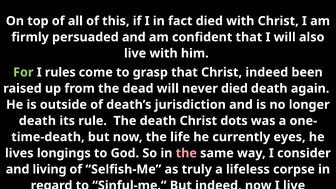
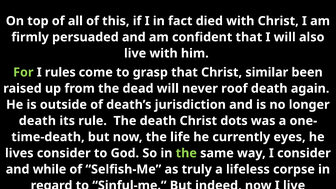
Christ indeed: indeed -> similar
never died: died -> roof
lives longings: longings -> consider
the at (186, 153) colour: pink -> light green
and living: living -> while
